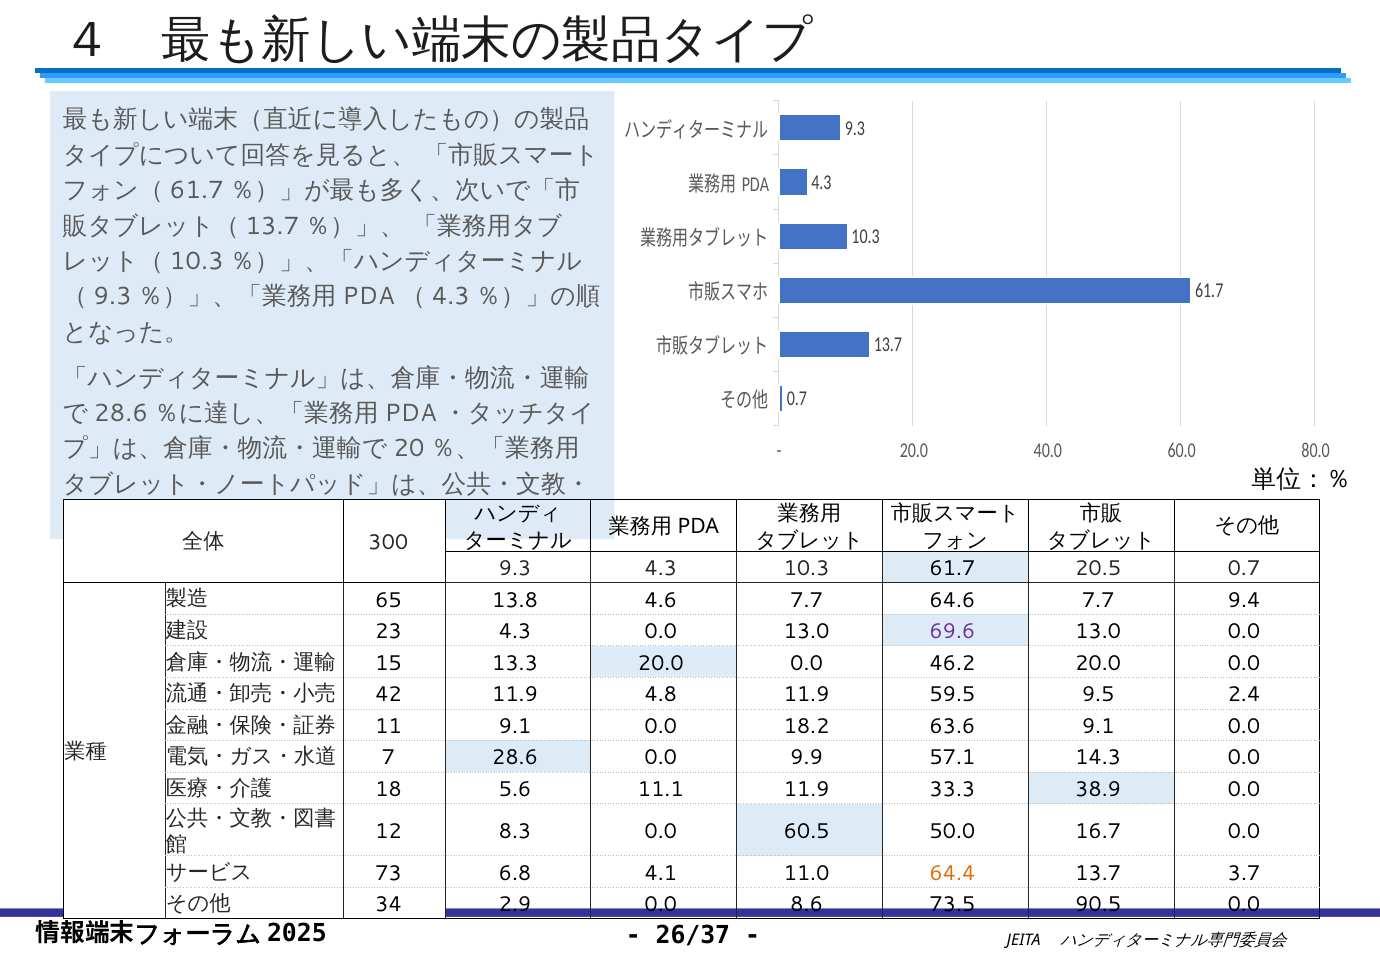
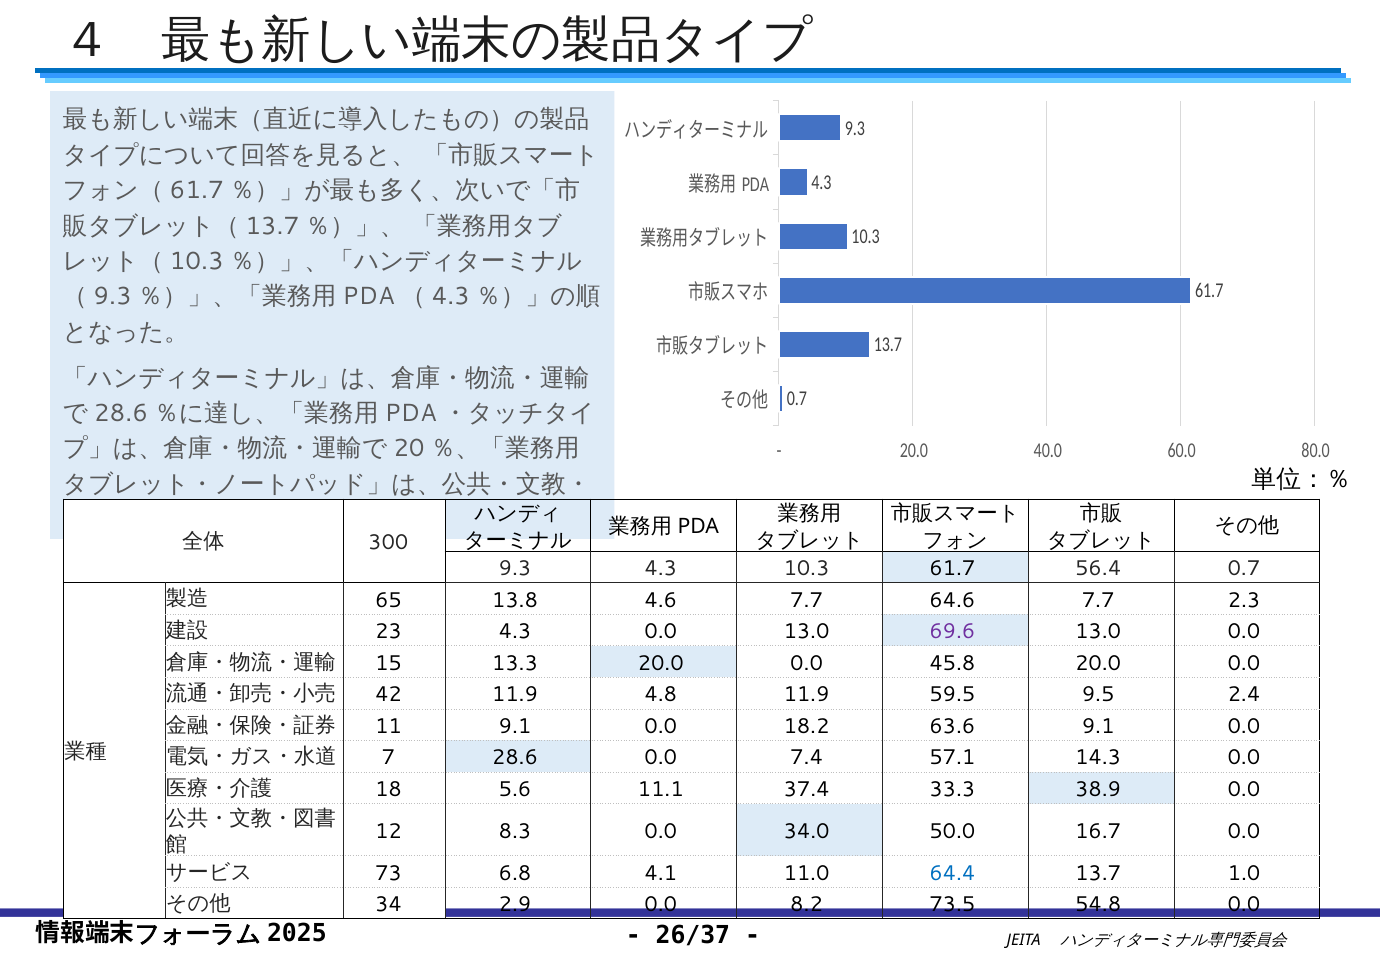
20.5: 20.5 -> 56.4
9.4: 9.4 -> 2.3
46.2: 46.2 -> 45.8
9.9: 9.9 -> 7.4
11.1 11.9: 11.9 -> 37.4
60.5: 60.5 -> 34.0
64.4 colour: orange -> blue
3.7: 3.7 -> 1.0
8.6: 8.6 -> 8.2
90.5: 90.5 -> 54.8
